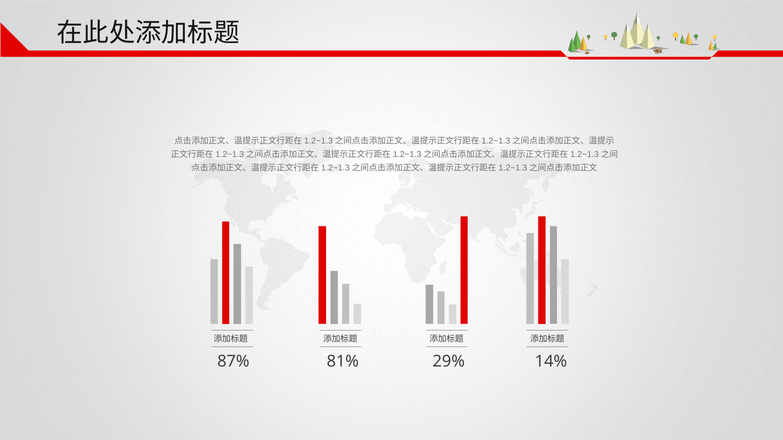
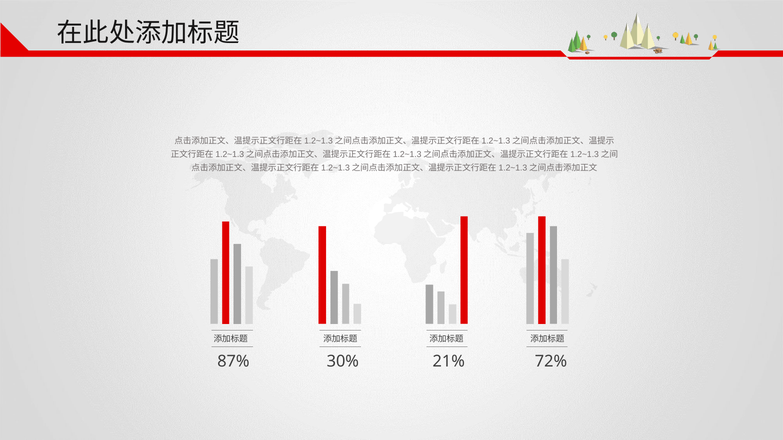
81%: 81% -> 30%
29%: 29% -> 21%
14%: 14% -> 72%
